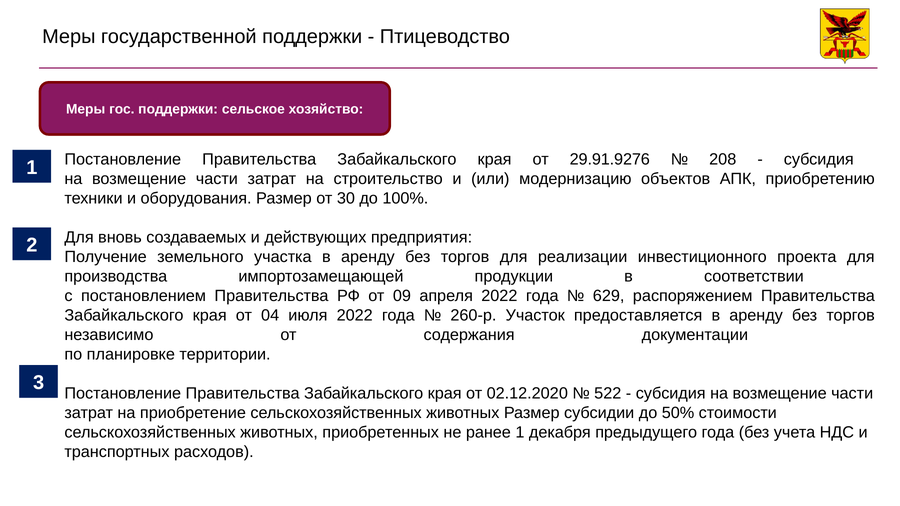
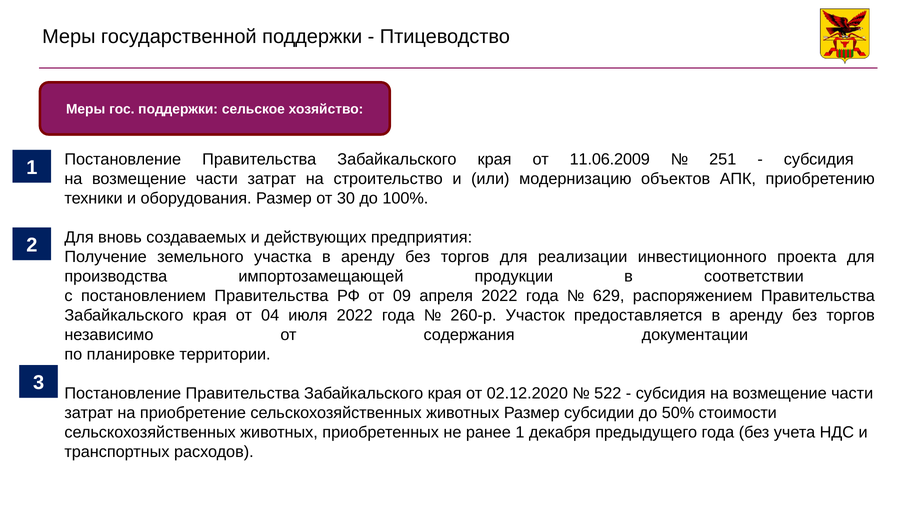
29.91.9276: 29.91.9276 -> 11.06.2009
208: 208 -> 251
